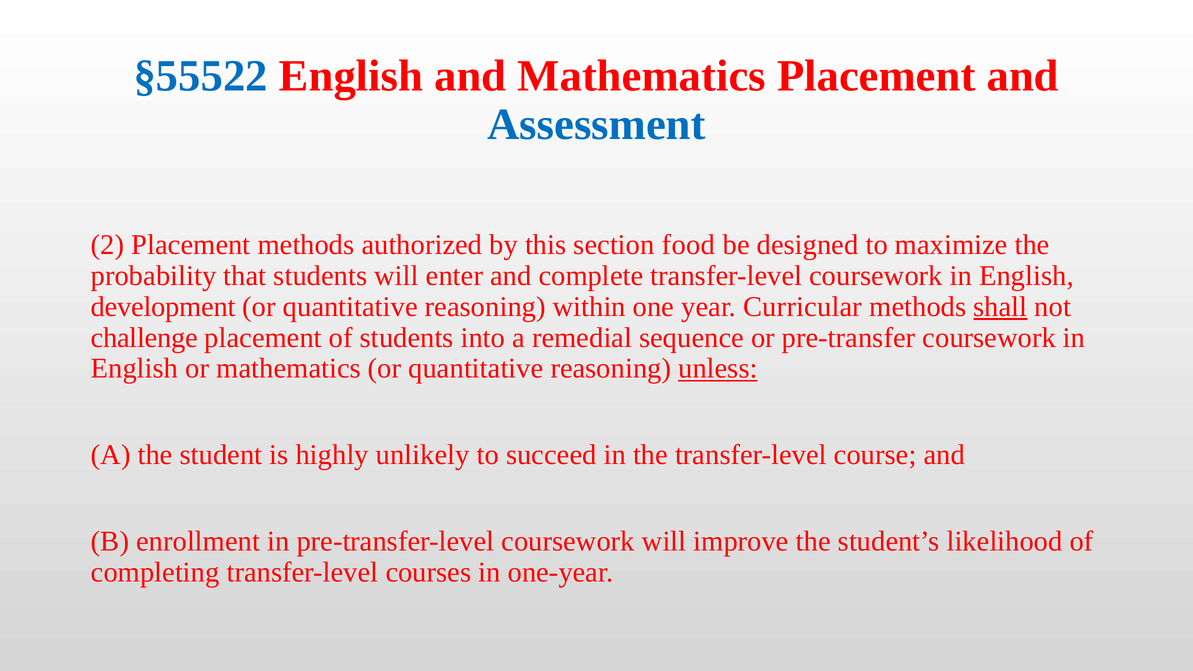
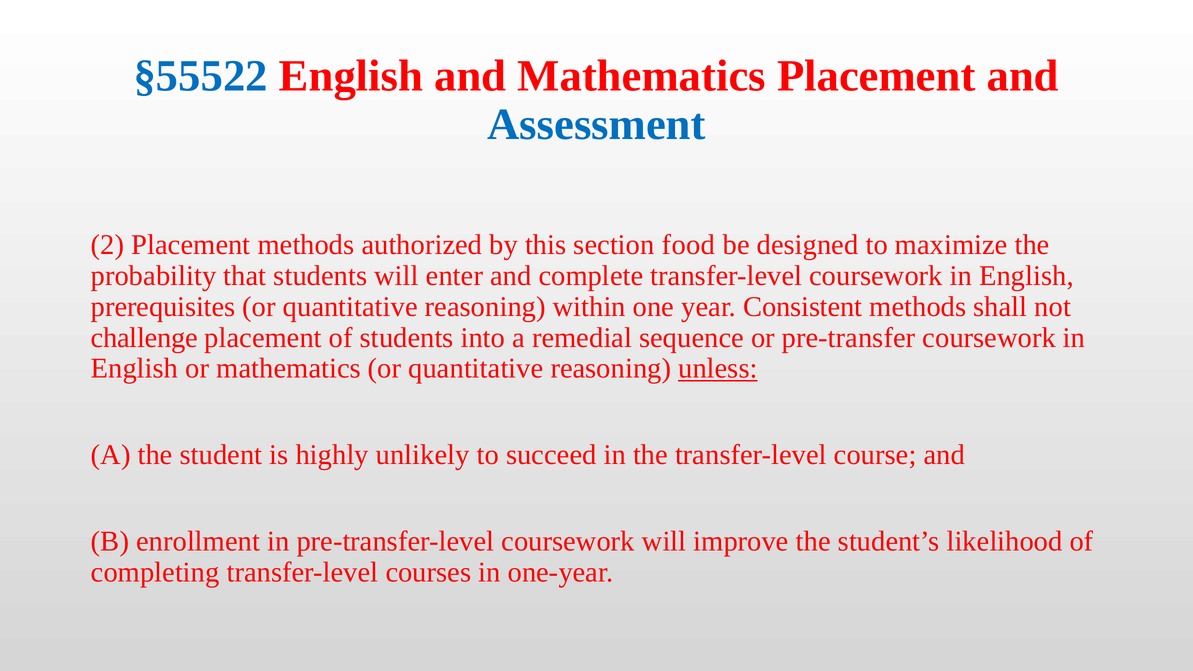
development: development -> prerequisites
Curricular: Curricular -> Consistent
shall underline: present -> none
